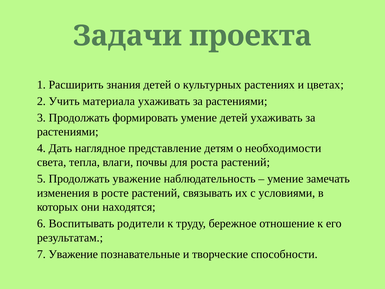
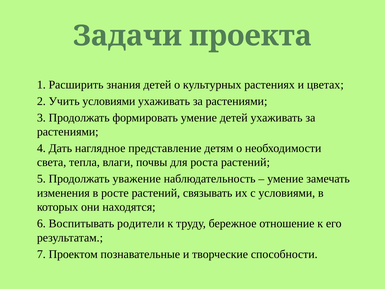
Учить материала: материала -> условиями
7 Уважение: Уважение -> Проектом
